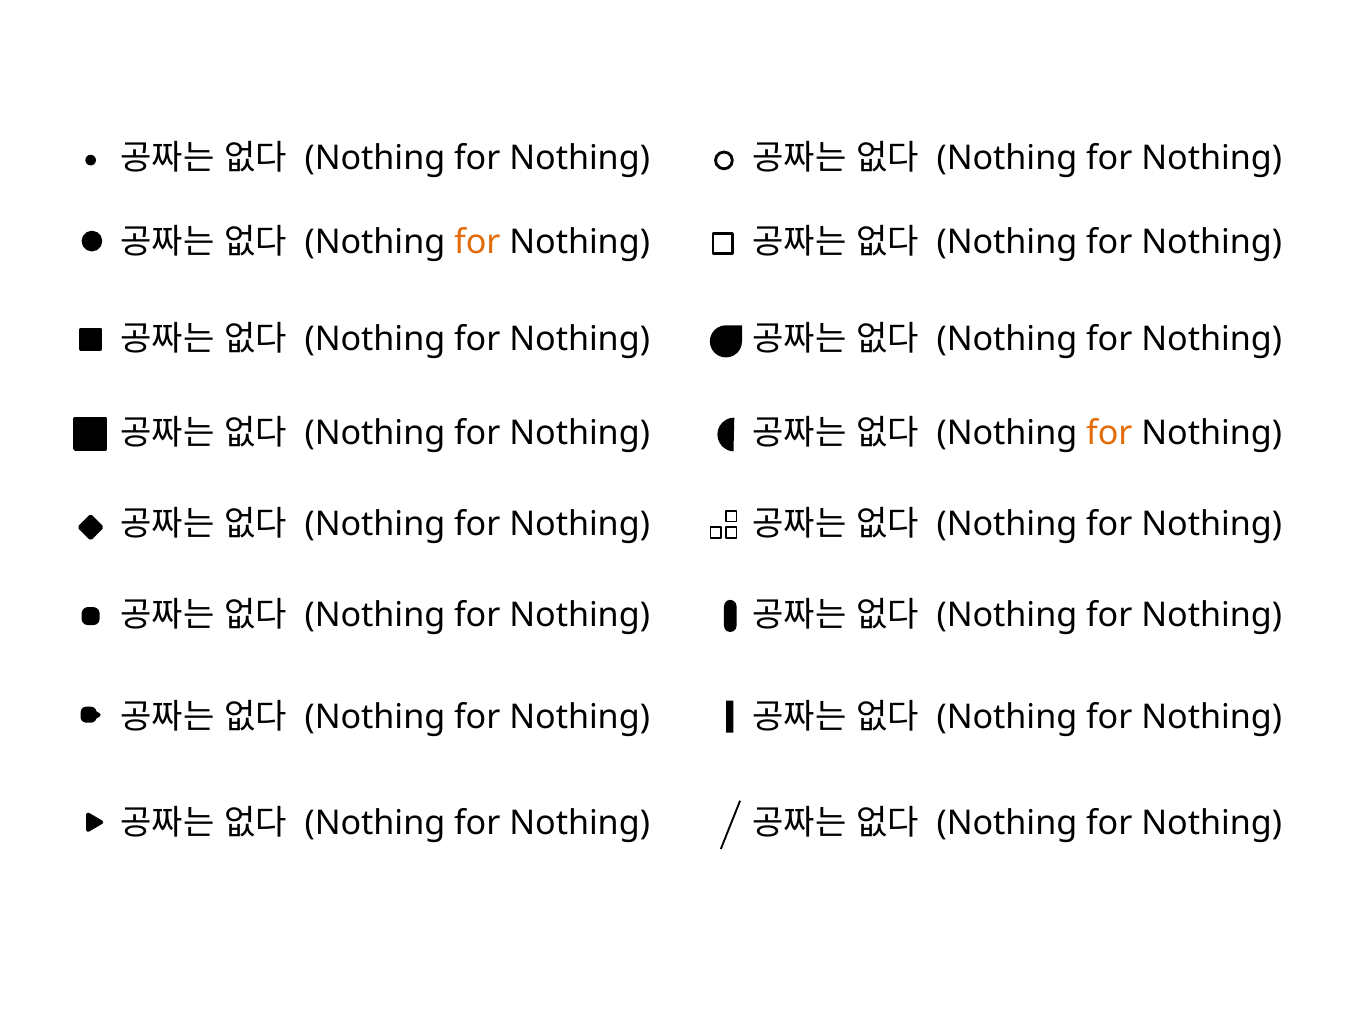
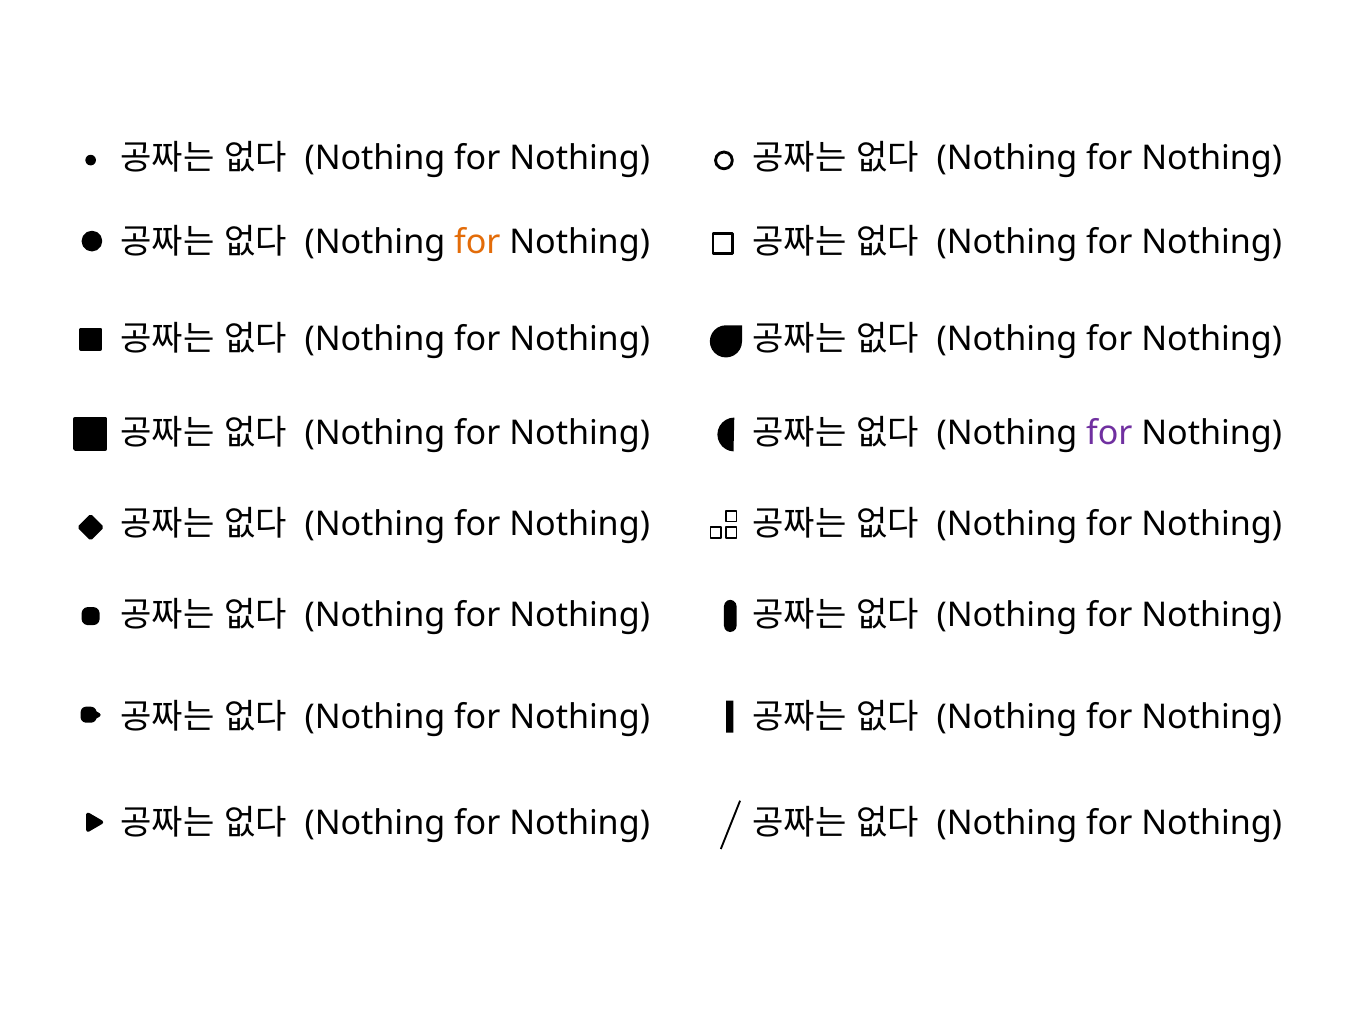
for at (1109, 434) colour: orange -> purple
